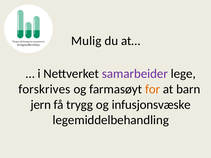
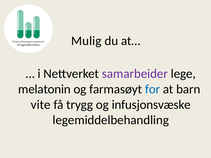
forskrives: forskrives -> melatonin
for colour: orange -> blue
jern: jern -> vite
